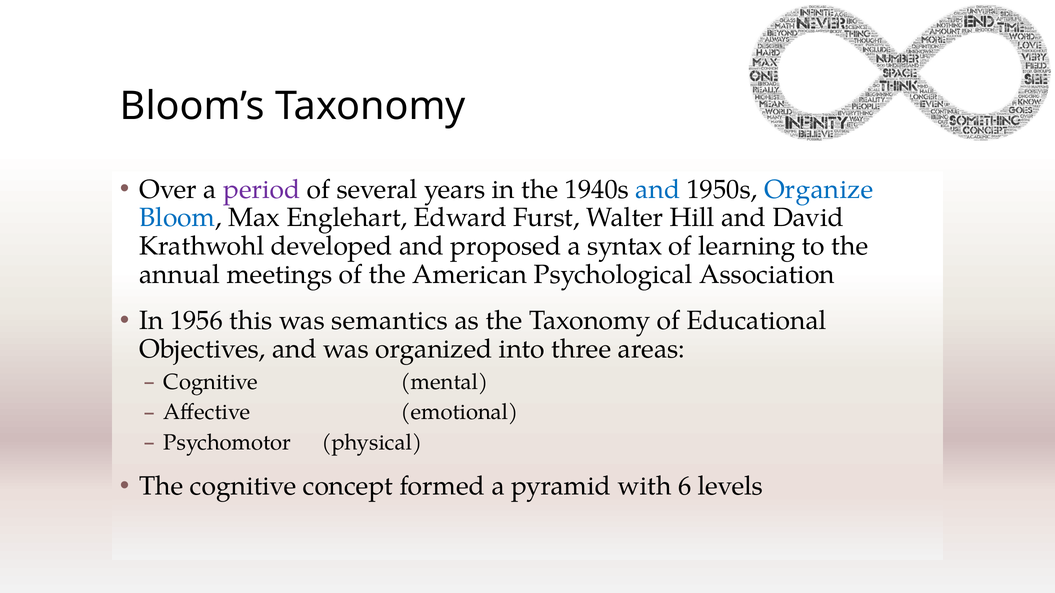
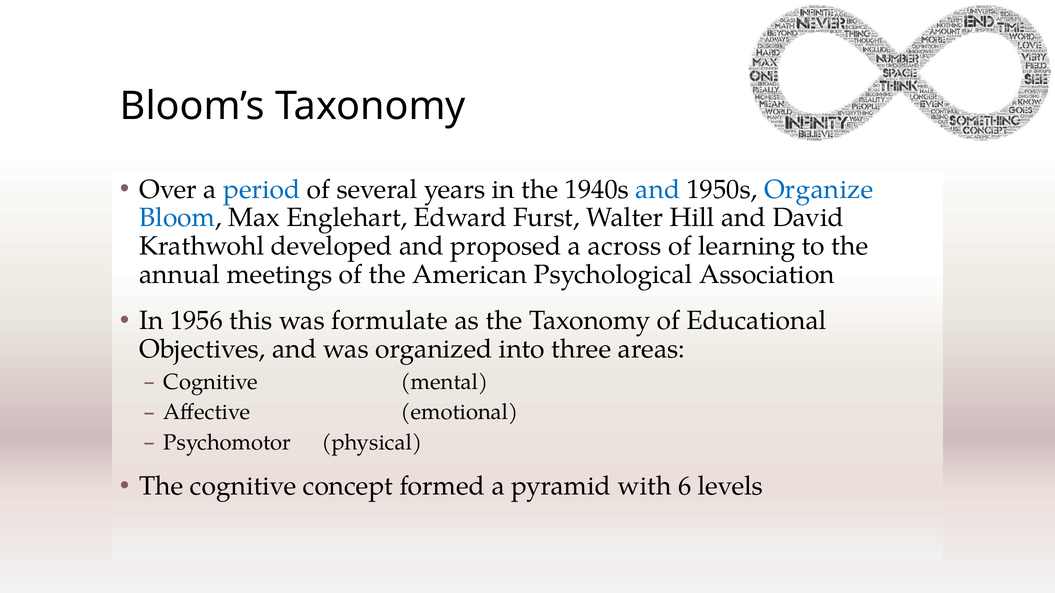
period colour: purple -> blue
syntax: syntax -> across
semantics: semantics -> formulate
